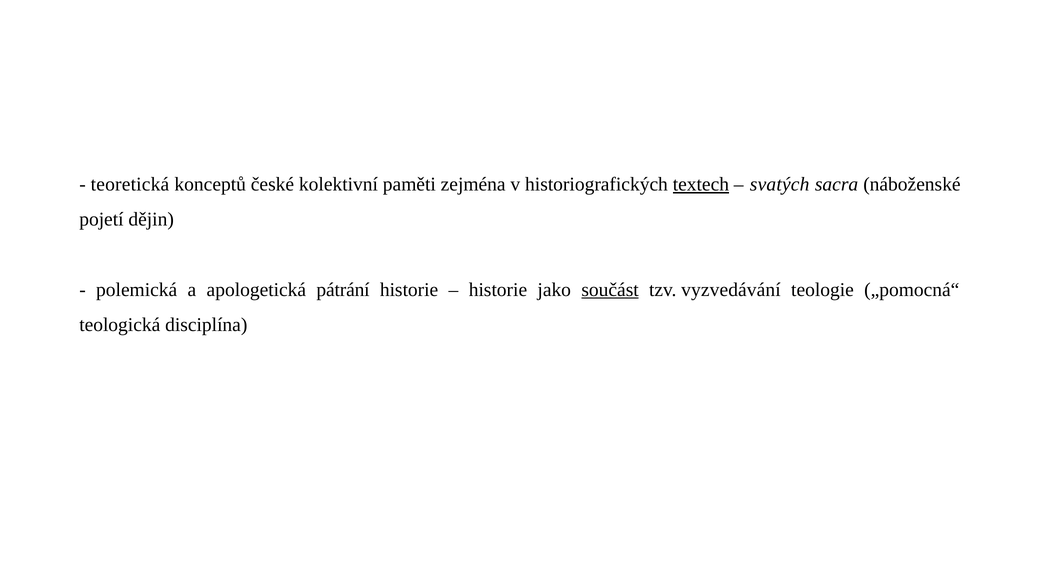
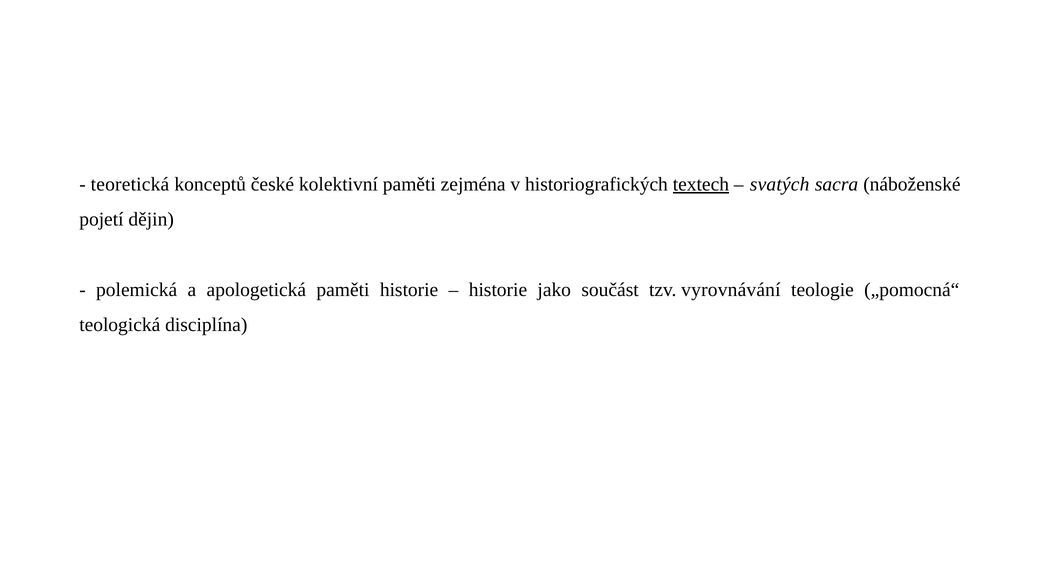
apologetická pátrání: pátrání -> paměti
součást underline: present -> none
vyzvedávání: vyzvedávání -> vyrovnávání
